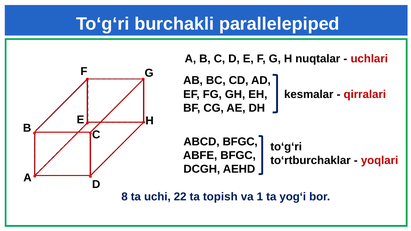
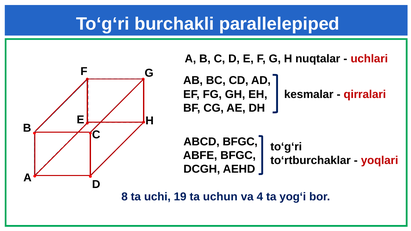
22: 22 -> 19
topish: topish -> uchun
1: 1 -> 4
